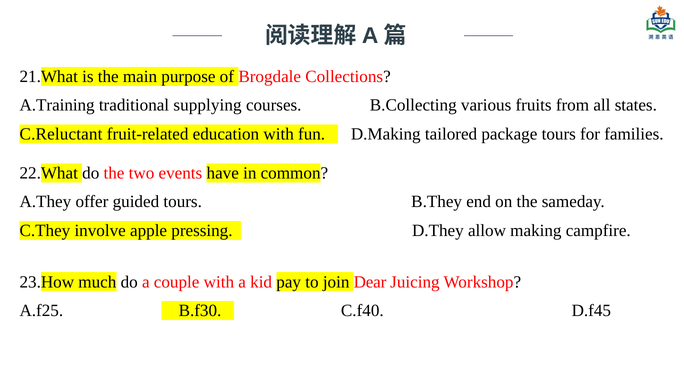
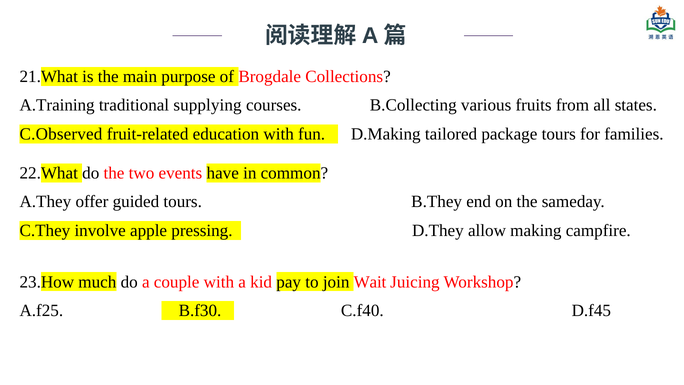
C.Reluctant: C.Reluctant -> C.Observed
Dear: Dear -> Wait
